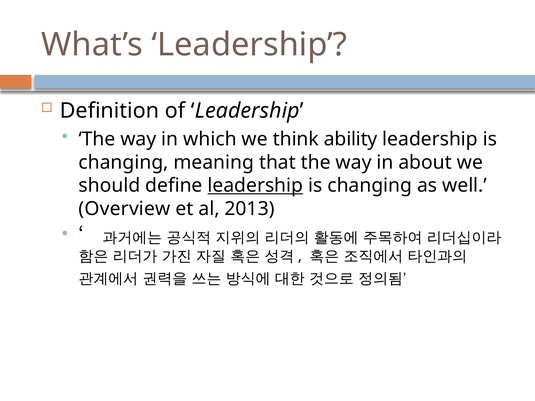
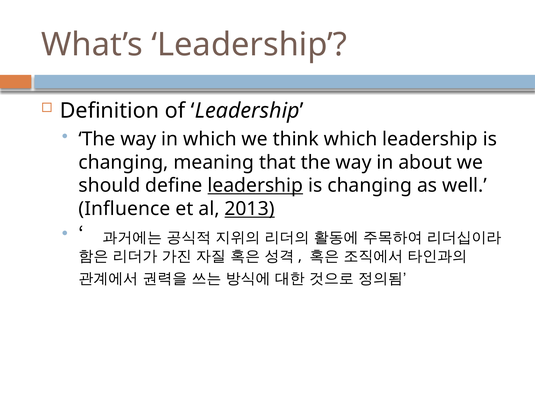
think ability: ability -> which
Overview: Overview -> Influence
2013 underline: none -> present
